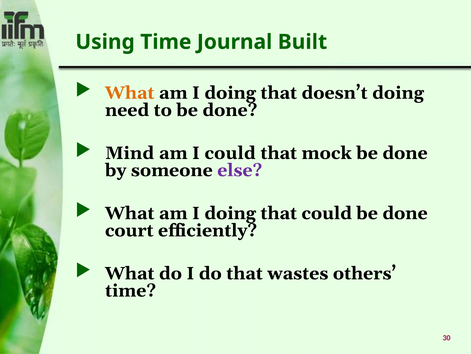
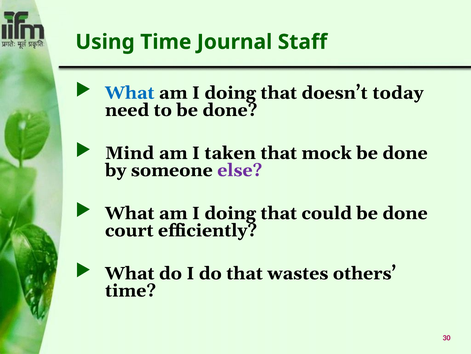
Built: Built -> Staff
What at (130, 93) colour: orange -> blue
doesn’t doing: doing -> today
I could: could -> taken
